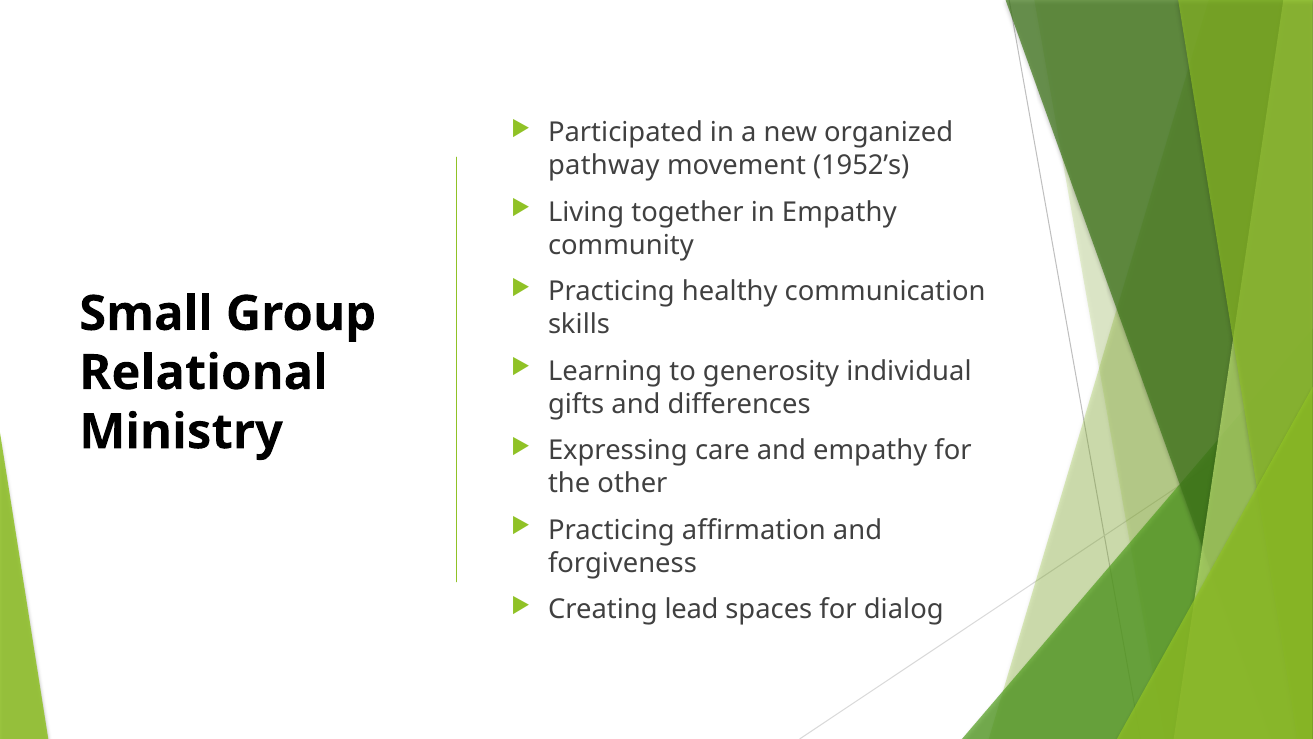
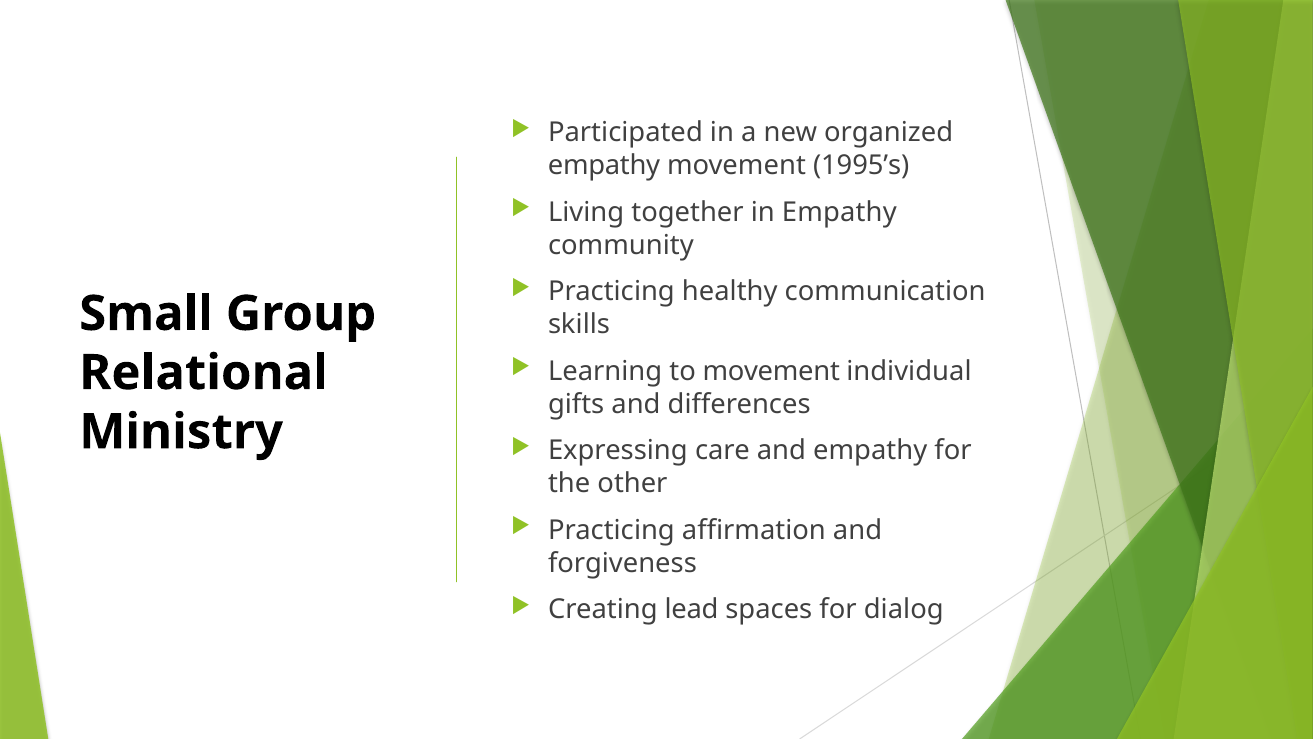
pathway at (604, 166): pathway -> empathy
1952’s: 1952’s -> 1995’s
to generosity: generosity -> movement
